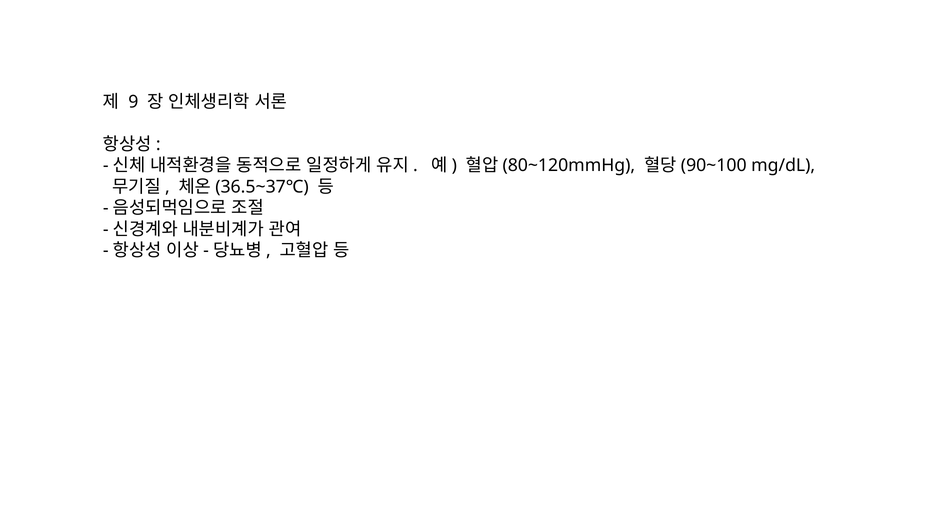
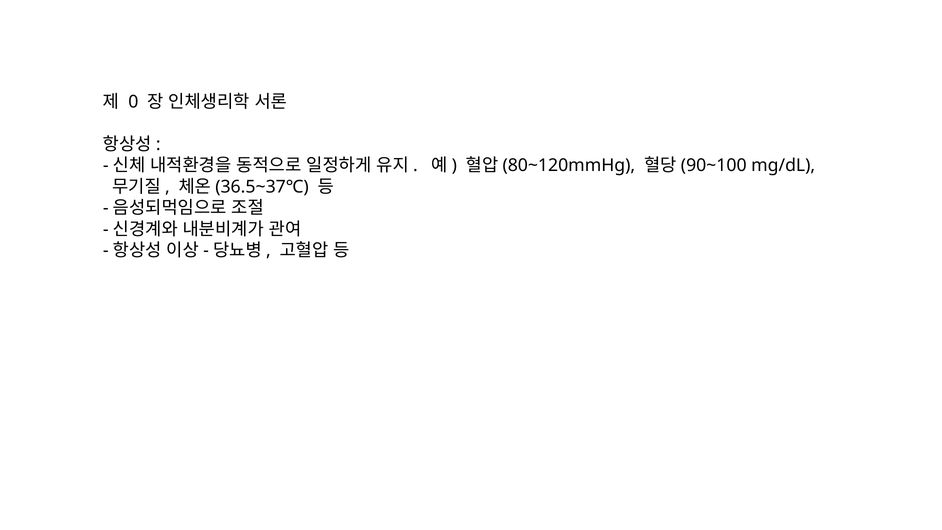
9: 9 -> 0
